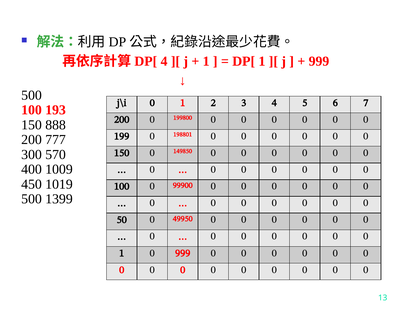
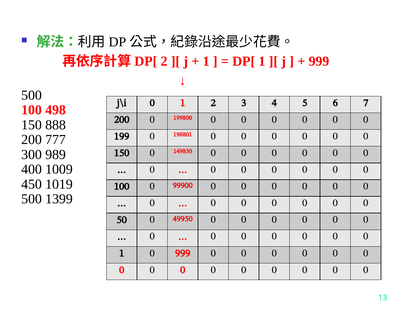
4 at (164, 61): 4 -> 2
193: 193 -> 498
570: 570 -> 989
